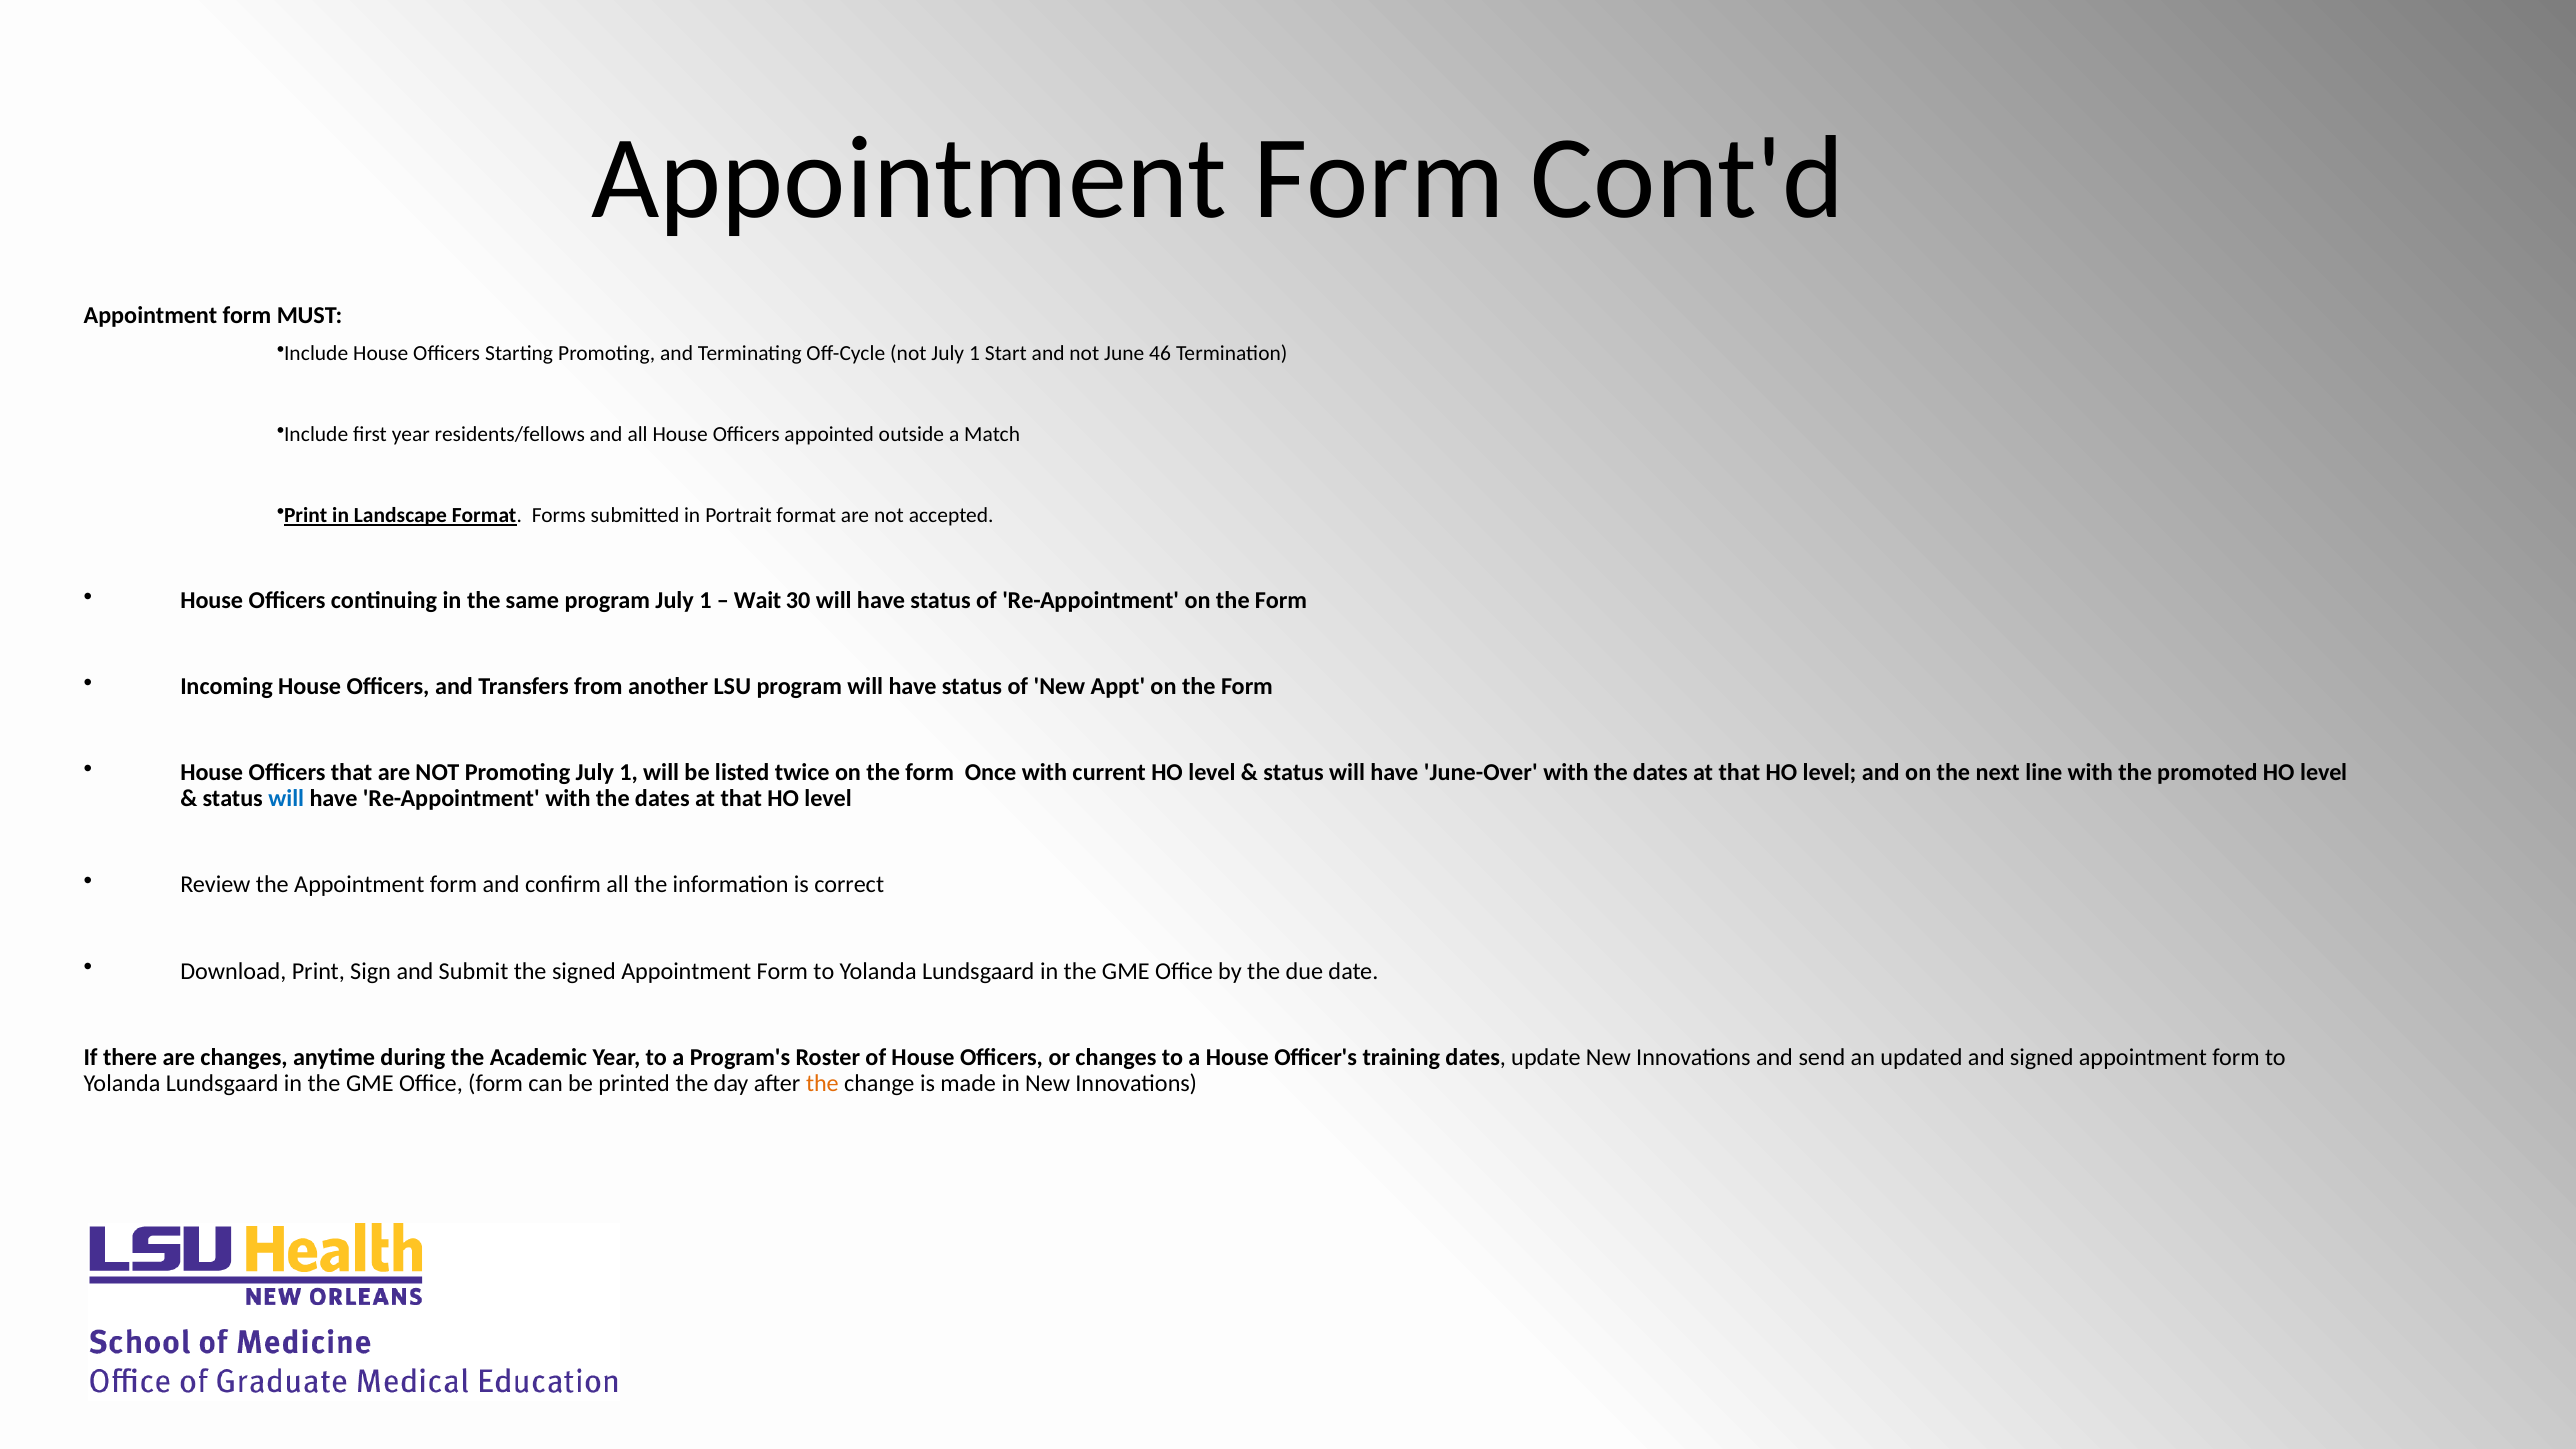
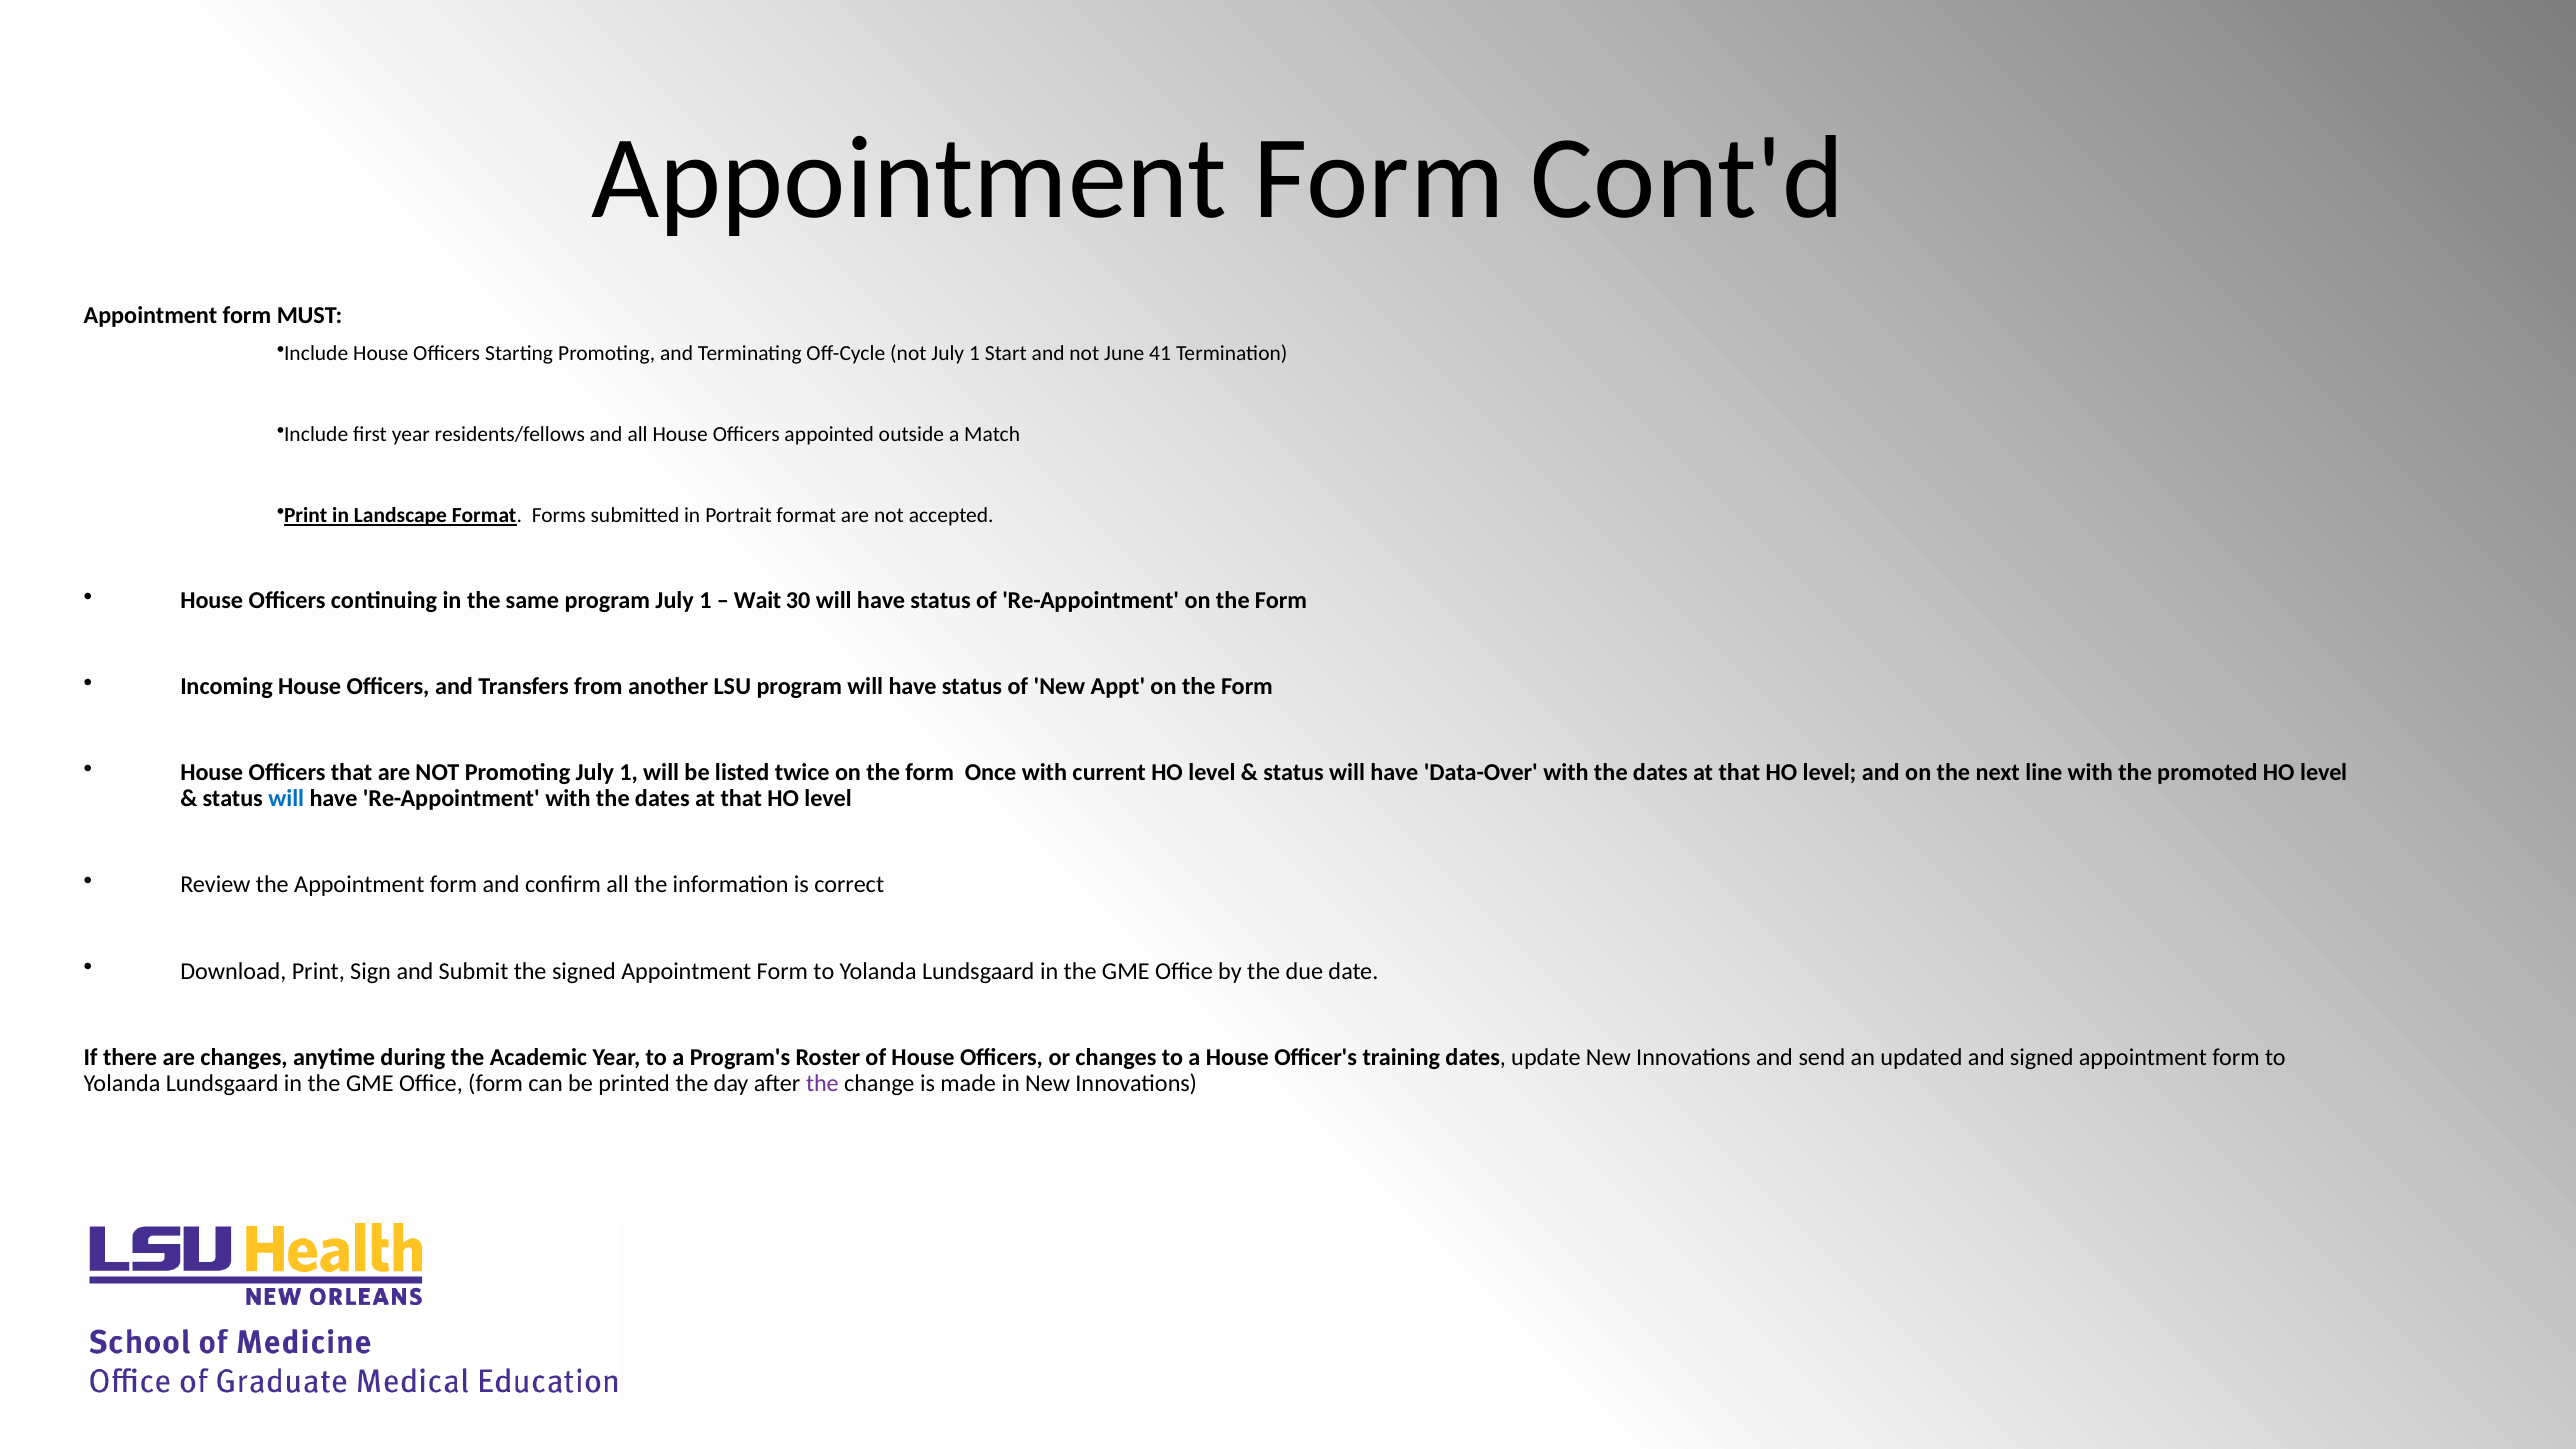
46: 46 -> 41
June-Over: June-Over -> Data-Over
the at (822, 1083) colour: orange -> purple
